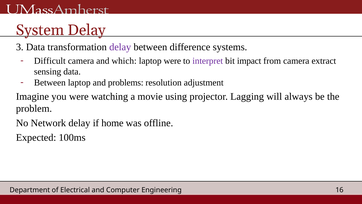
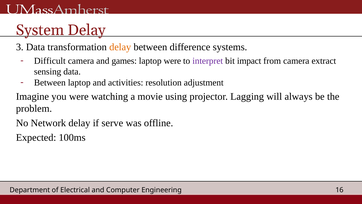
delay at (120, 47) colour: purple -> orange
which: which -> games
problems: problems -> activities
home: home -> serve
